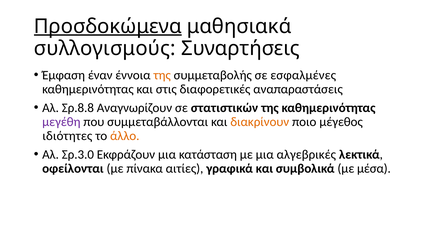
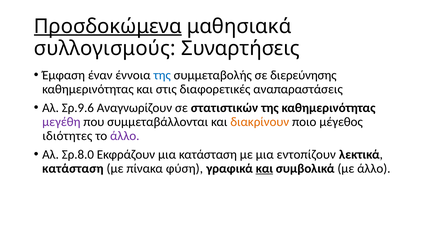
της at (162, 75) colour: orange -> blue
εσφαλμένες: εσφαλμένες -> διερεύνησης
Σρ.8.8: Σρ.8.8 -> Σρ.9.6
άλλο at (125, 136) colour: orange -> purple
Σρ.3.0: Σρ.3.0 -> Σρ.8.0
αλγεβρικές: αλγεβρικές -> εντοπίζουν
οφείλονται at (73, 168): οφείλονται -> κατάσταση
αιτίες: αιτίες -> φύση
και at (264, 168) underline: none -> present
με μέσα: μέσα -> άλλο
